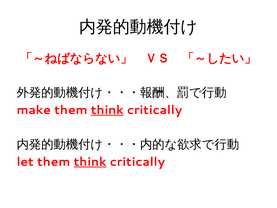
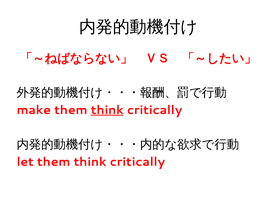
think at (90, 162) underline: present -> none
